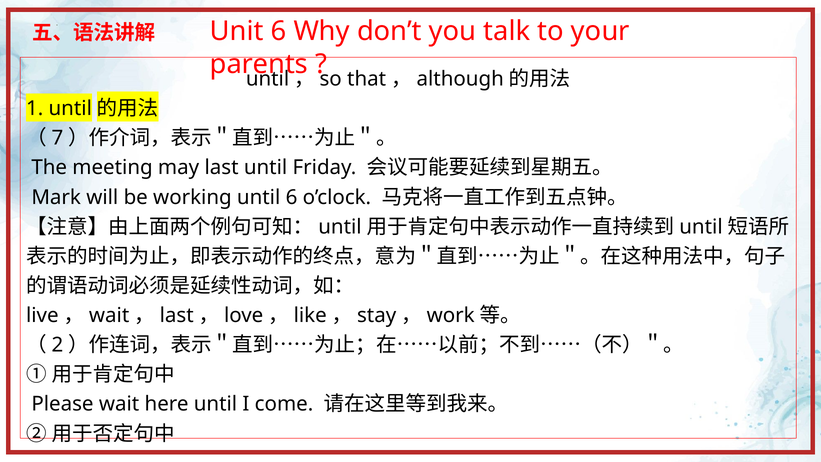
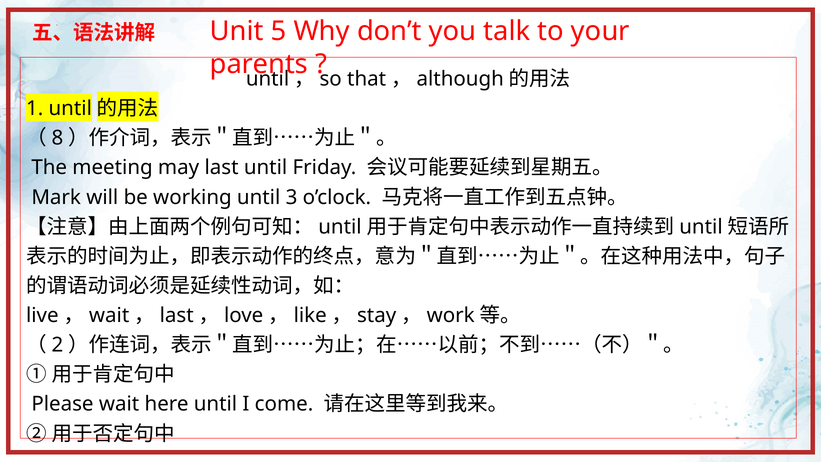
Unit 6: 6 -> 5
7: 7 -> 8
until 6: 6 -> 3
